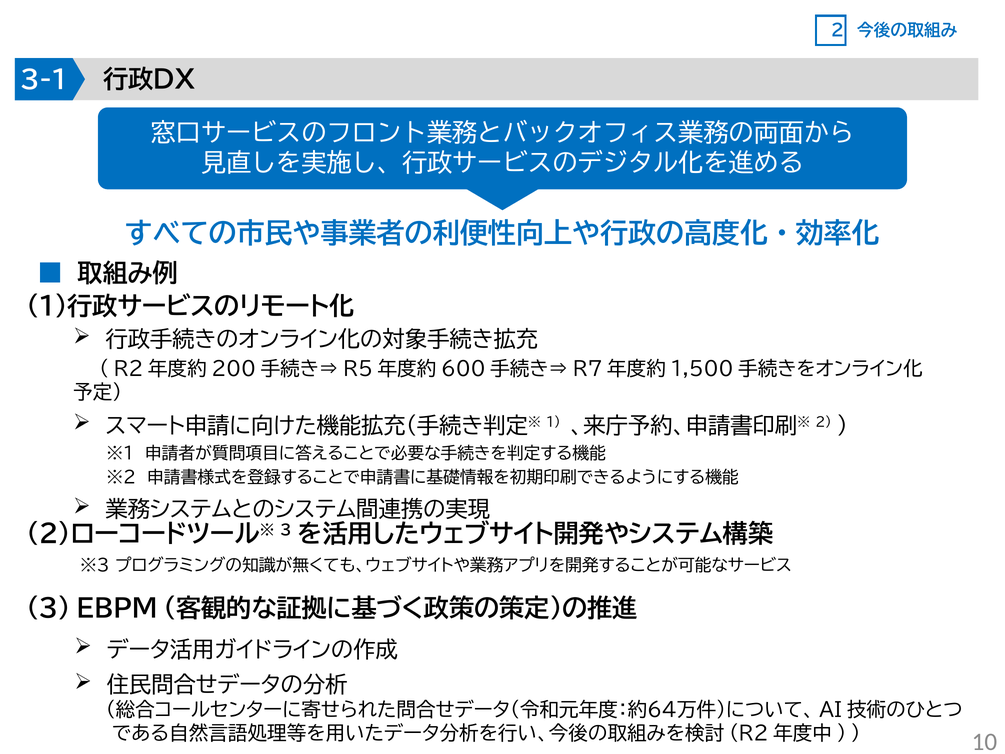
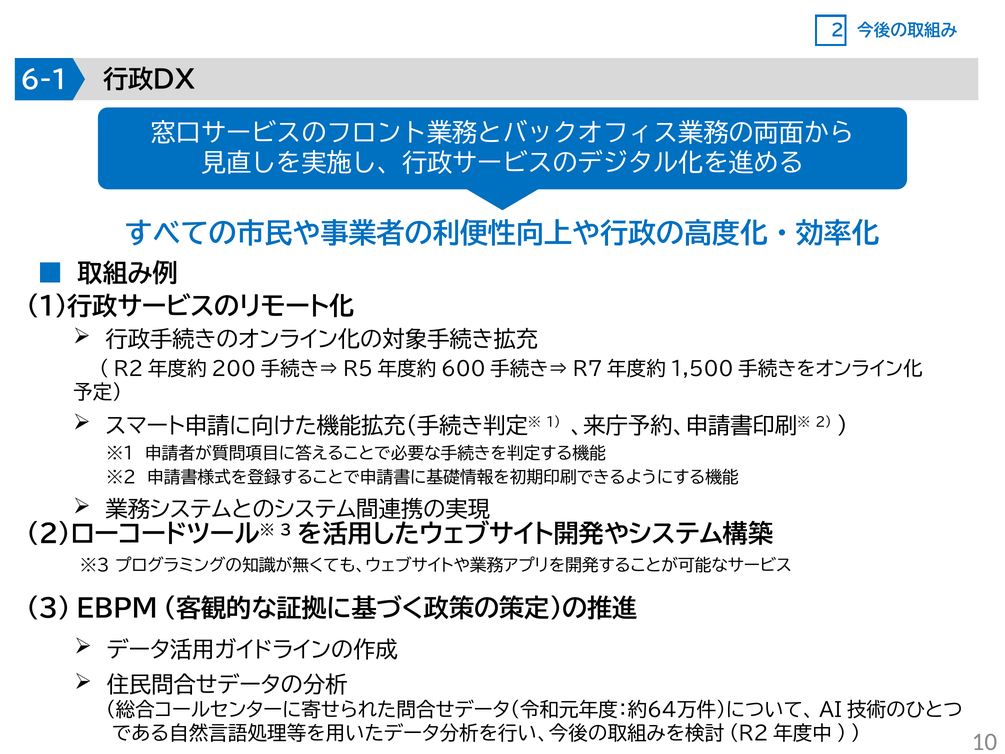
3-1: 3-1 -> 6-1
